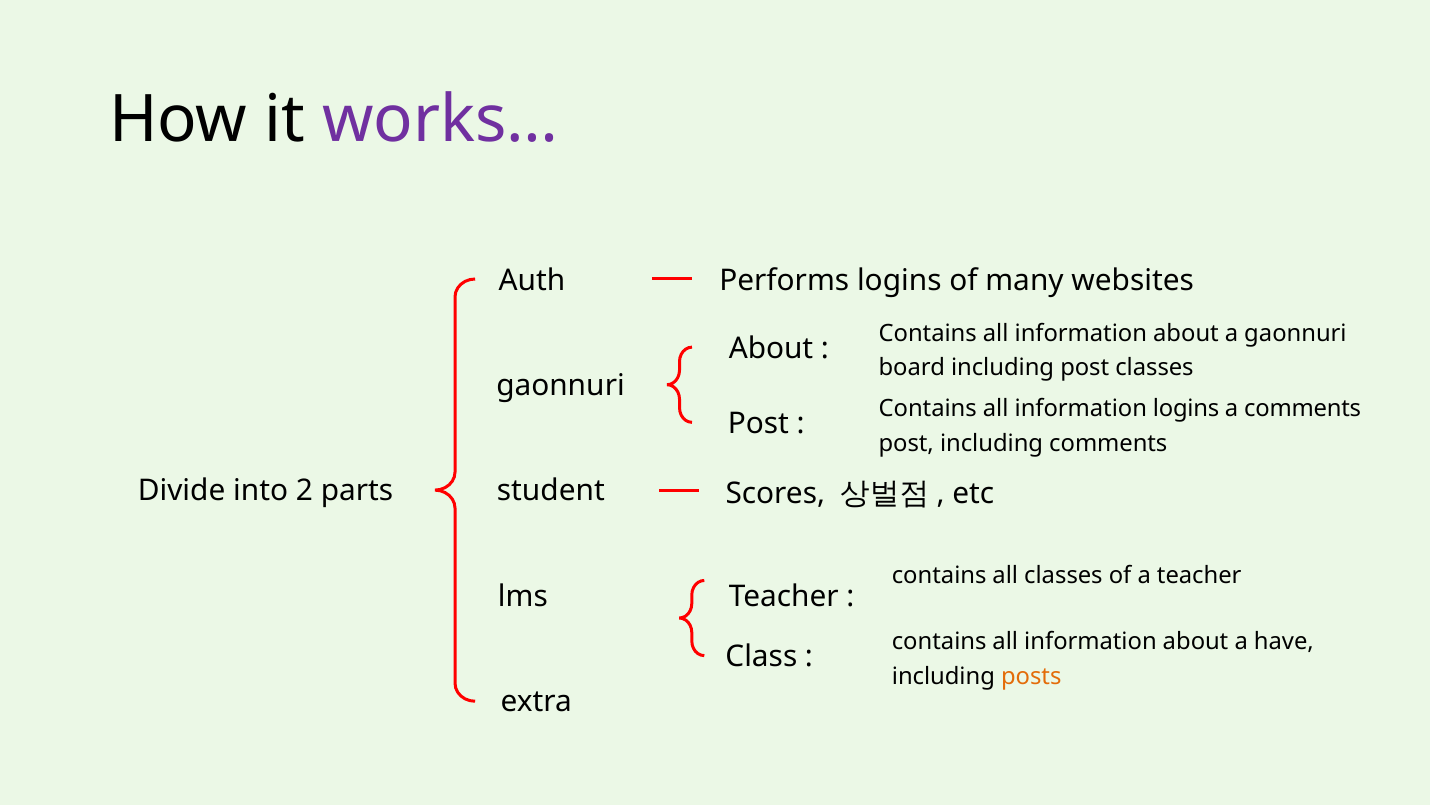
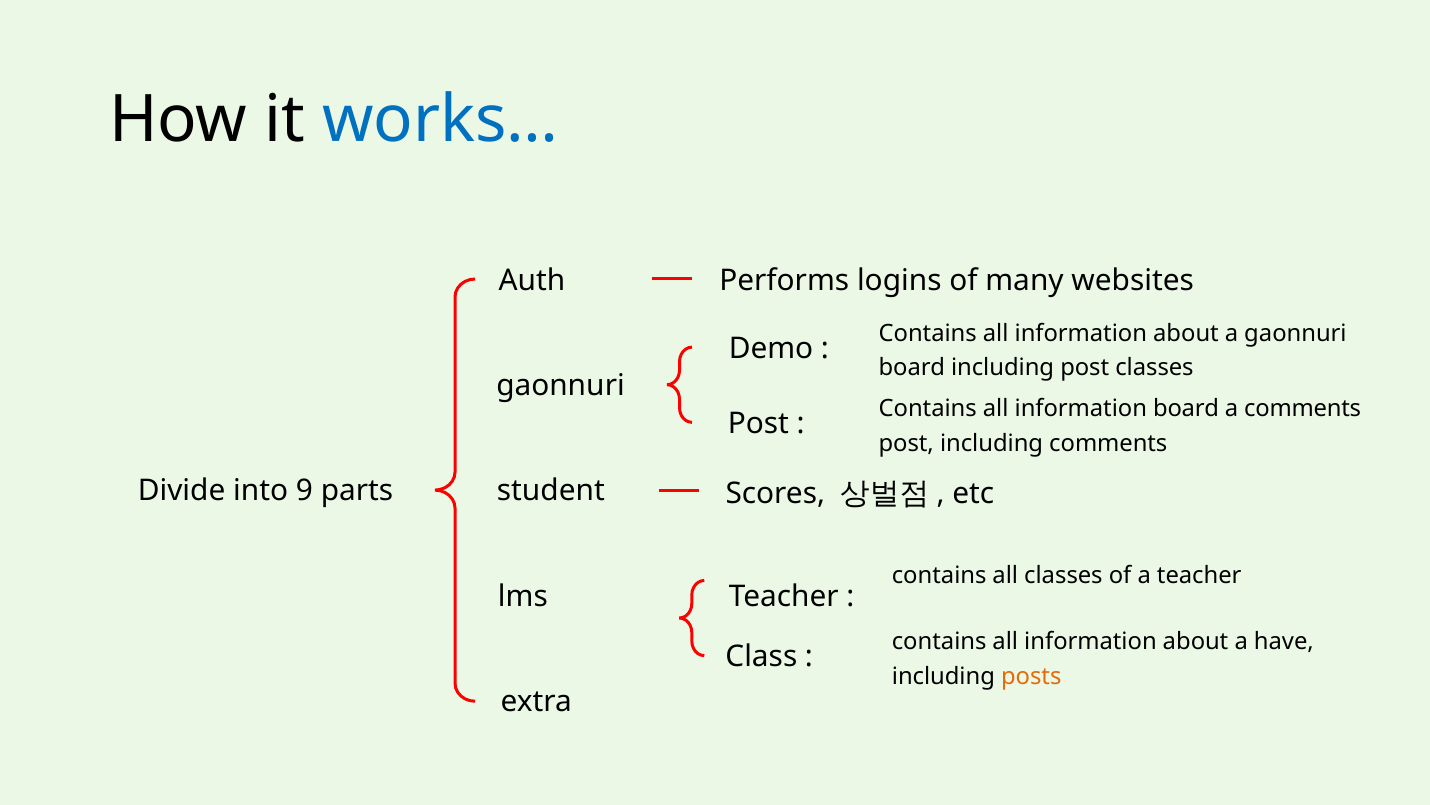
works… colour: purple -> blue
About at (771, 349): About -> Demo
information logins: logins -> board
2: 2 -> 9
